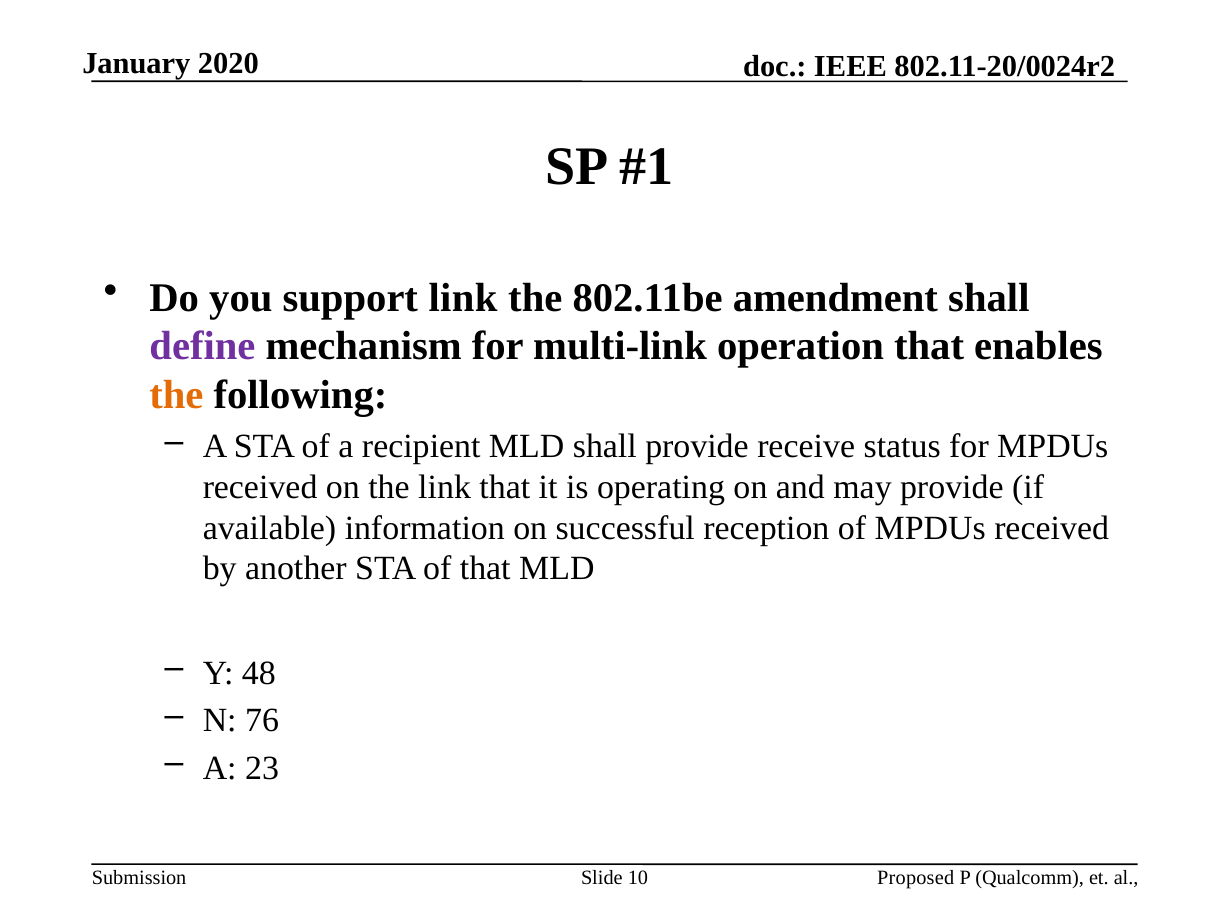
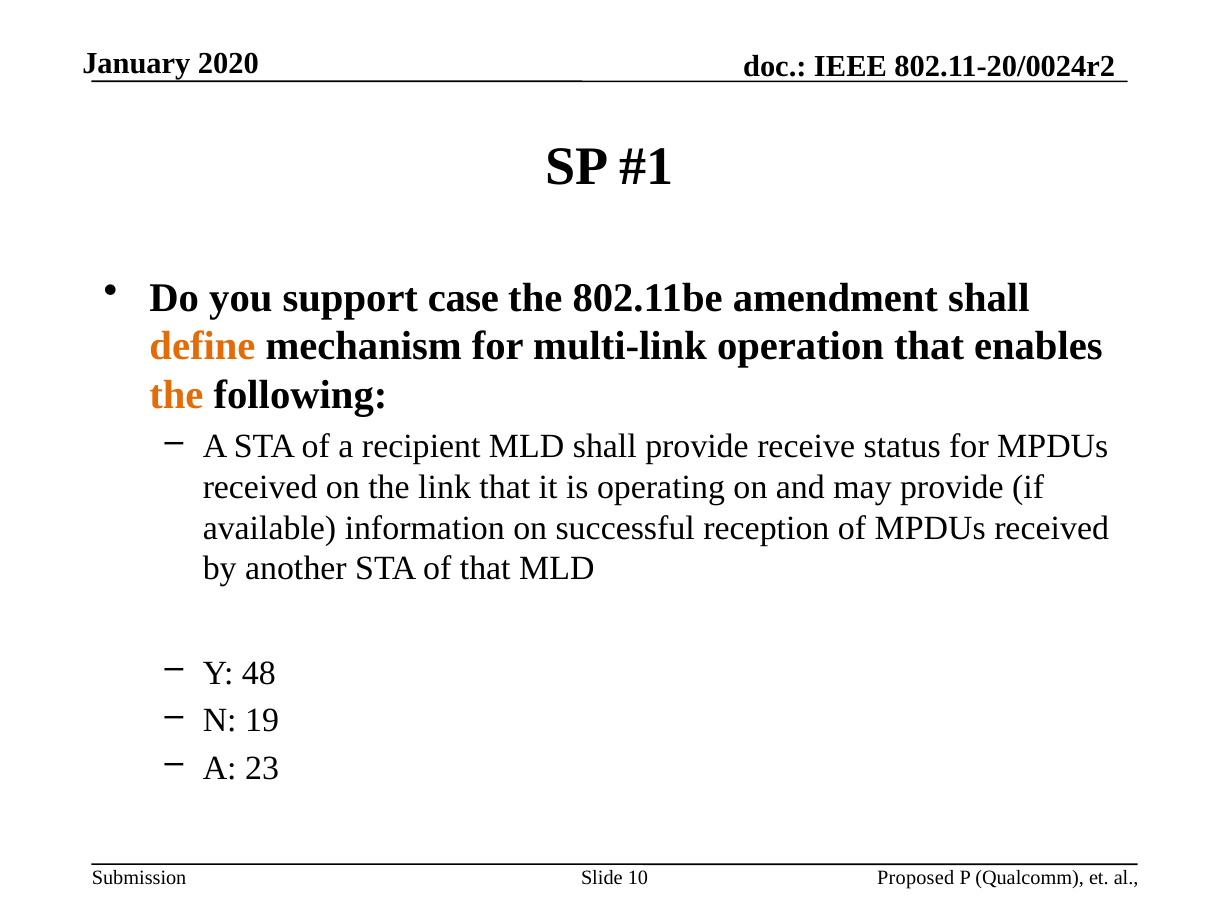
support link: link -> case
define colour: purple -> orange
76: 76 -> 19
